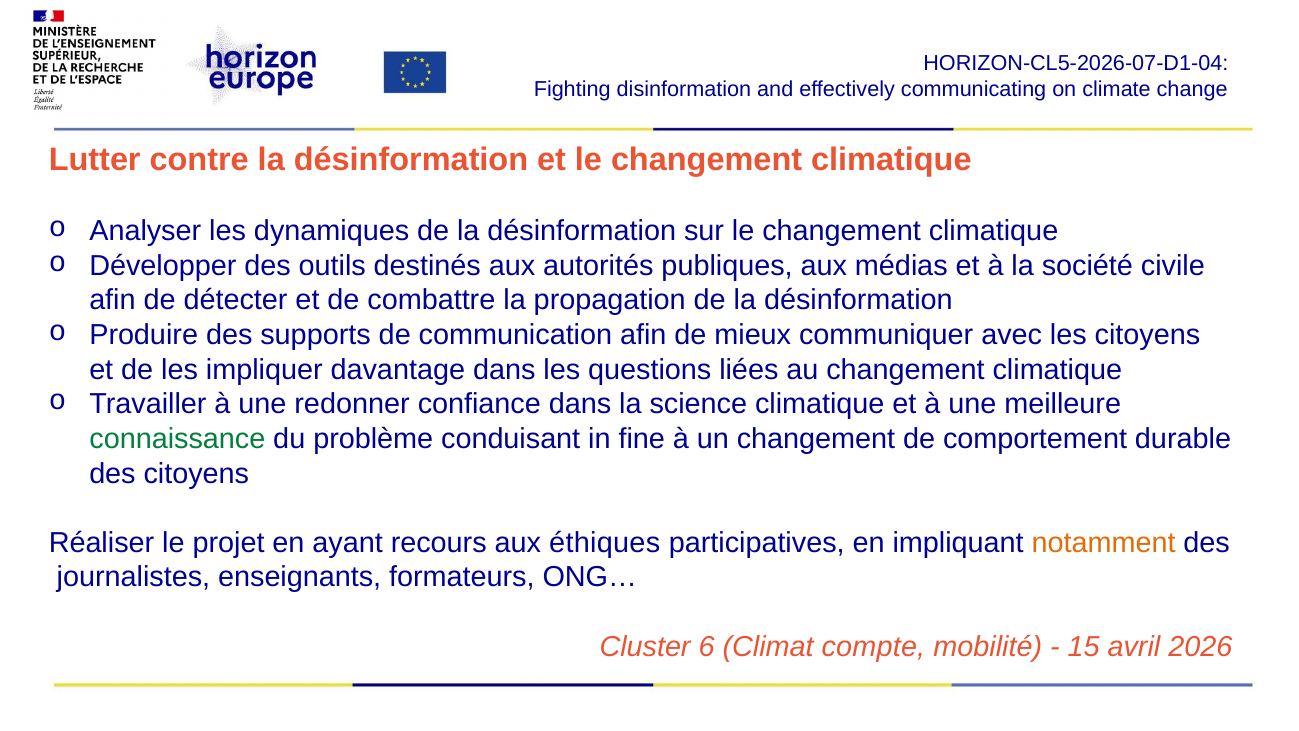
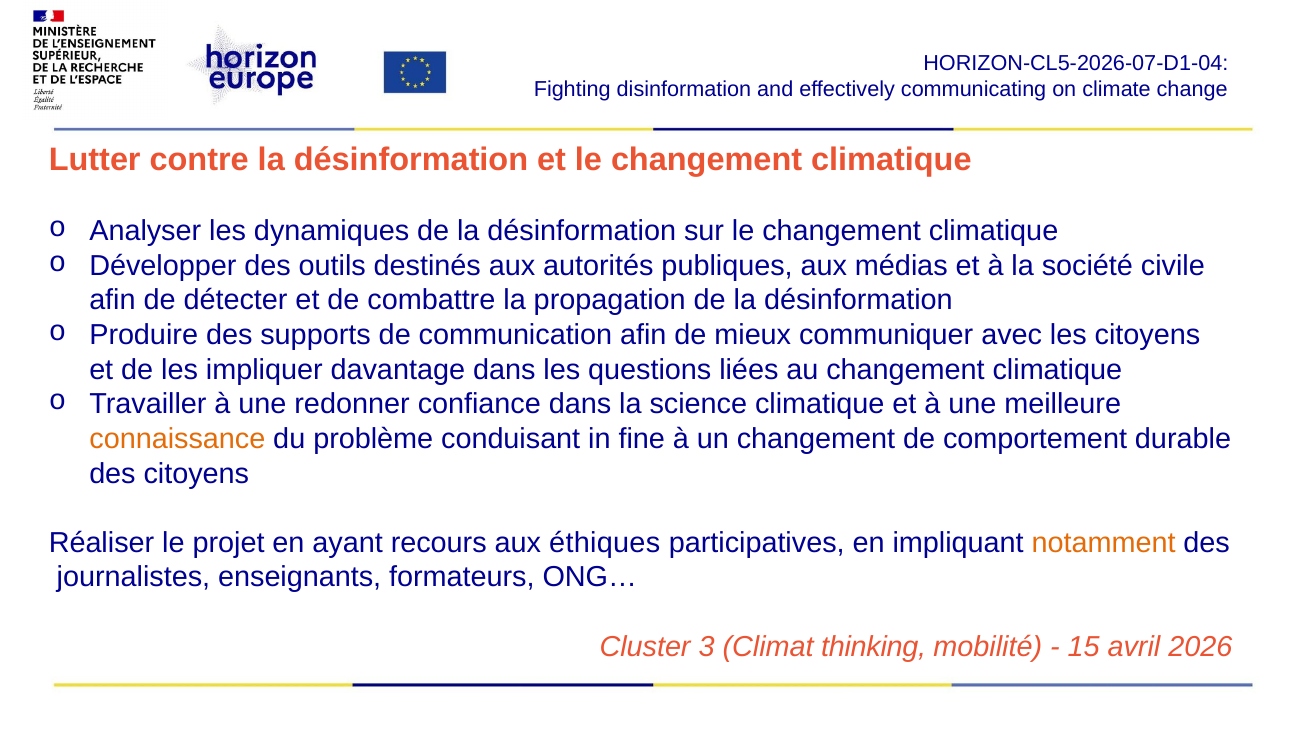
connaissance colour: green -> orange
6: 6 -> 3
compte: compte -> thinking
